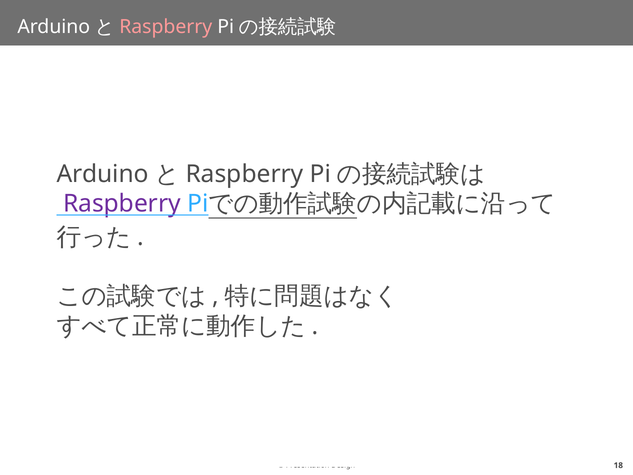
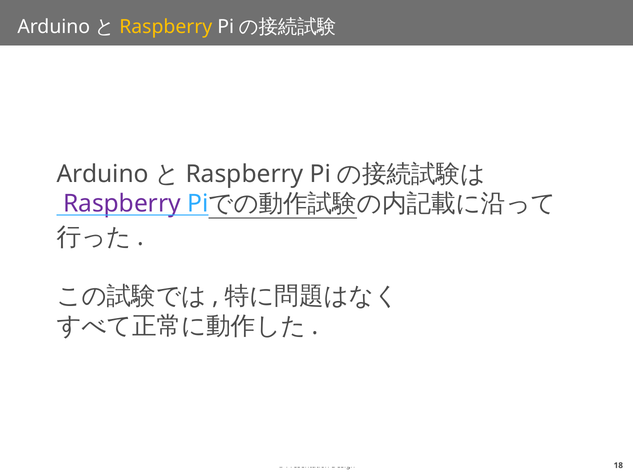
Raspberry at (166, 27) colour: pink -> yellow
